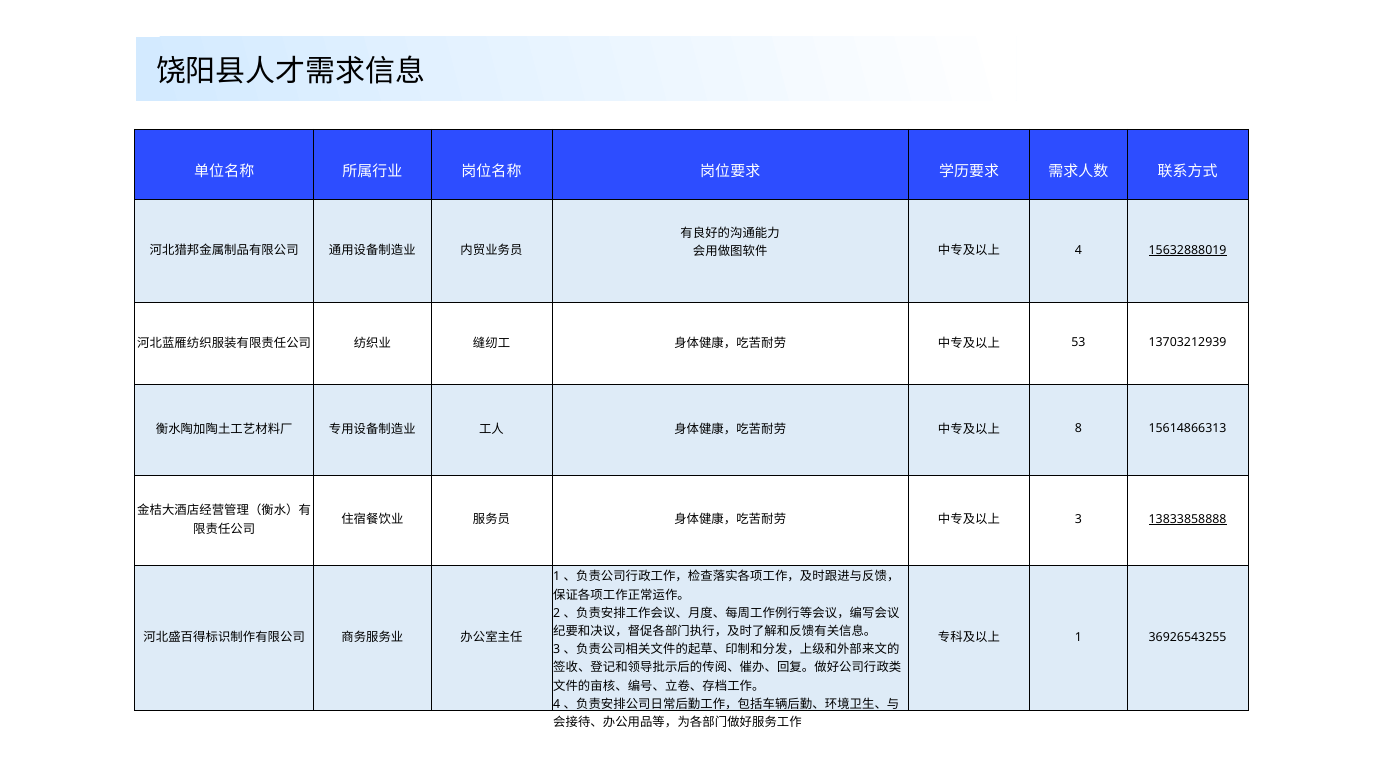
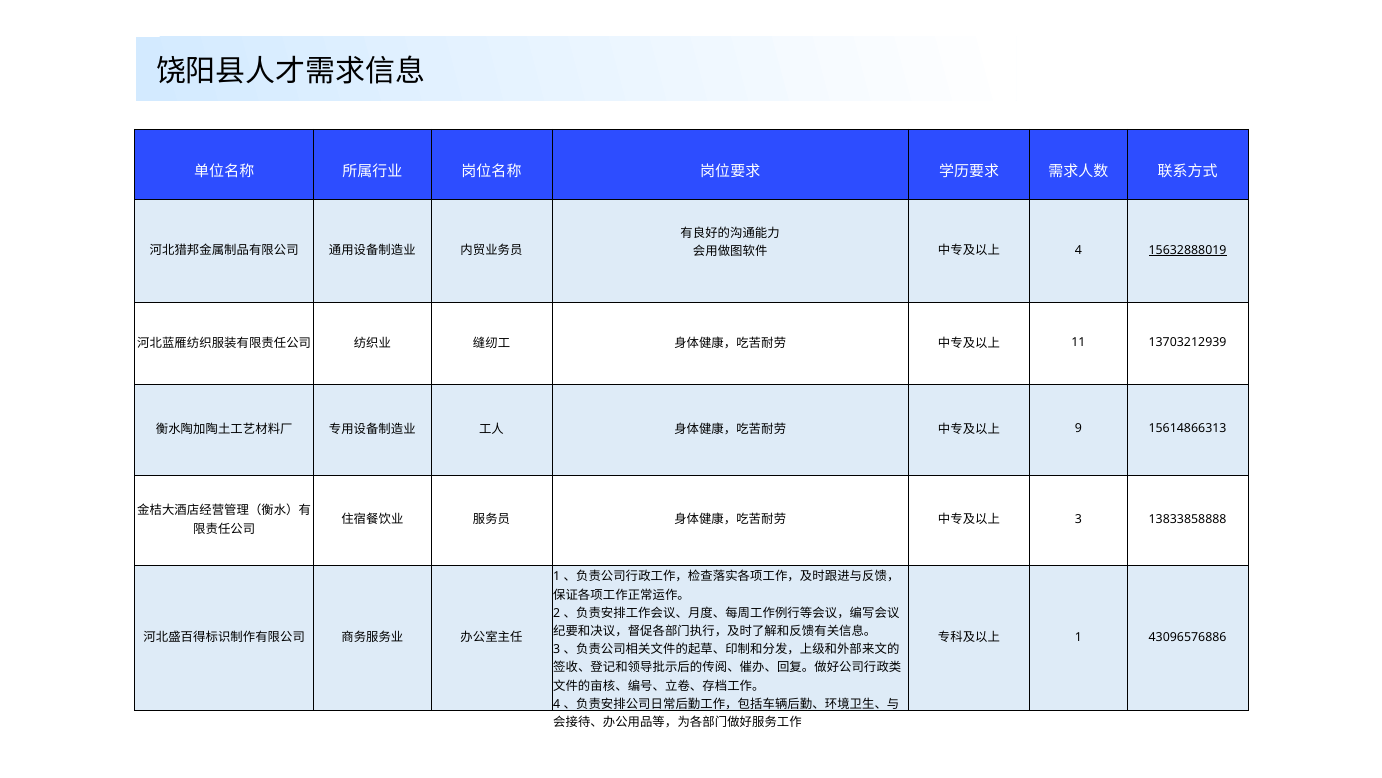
53: 53 -> 11
8: 8 -> 9
13833858888 underline: present -> none
36926543255: 36926543255 -> 43096576886
